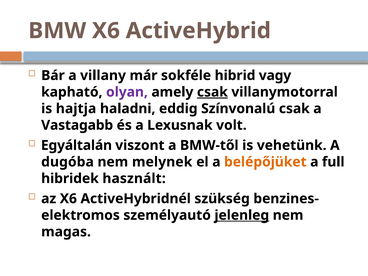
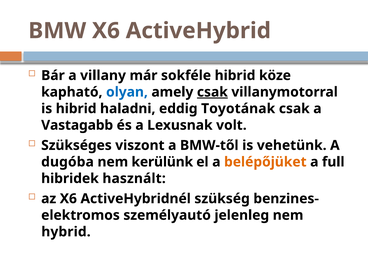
vagy: vagy -> köze
olyan colour: purple -> blue
is hajtja: hajtja -> hibrid
Színvonalú: Színvonalú -> Toyotának
Egyáltalán: Egyáltalán -> Szükséges
melynek: melynek -> kerülünk
jelenleg underline: present -> none
magas: magas -> hybrid
